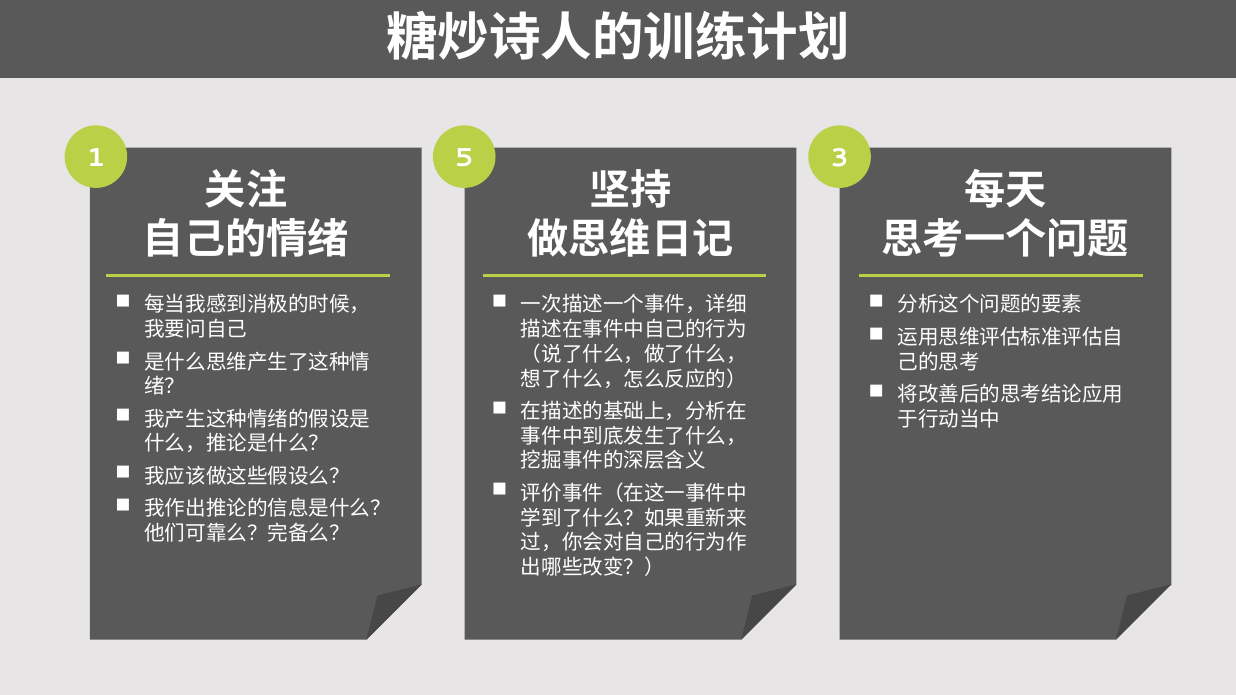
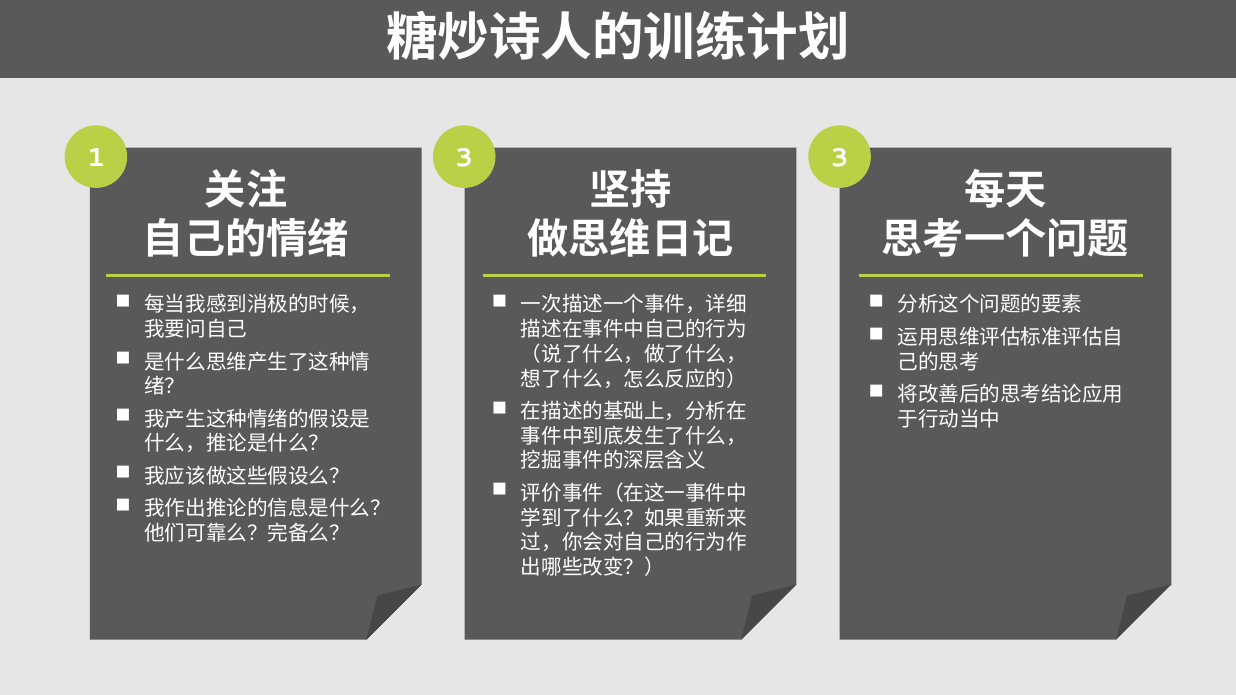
1 5: 5 -> 3
